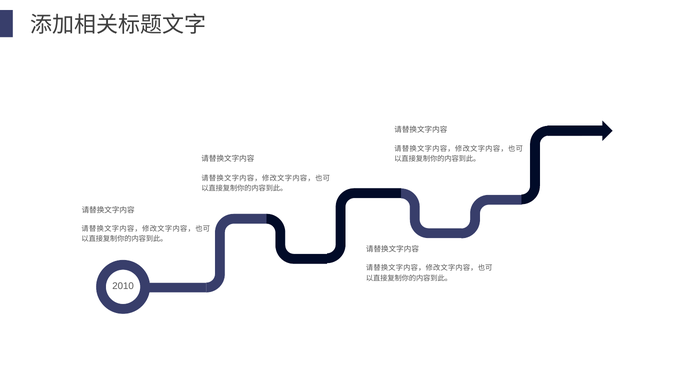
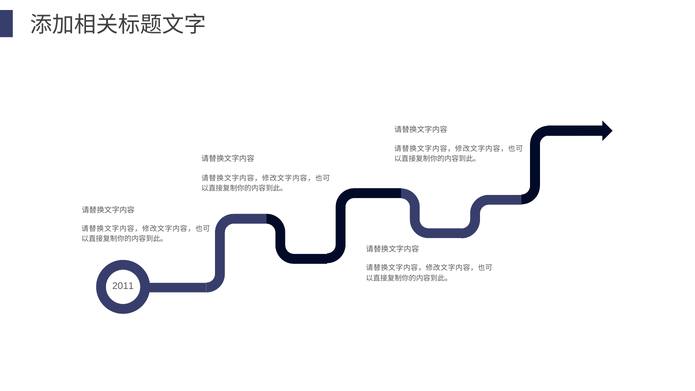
2010: 2010 -> 2011
